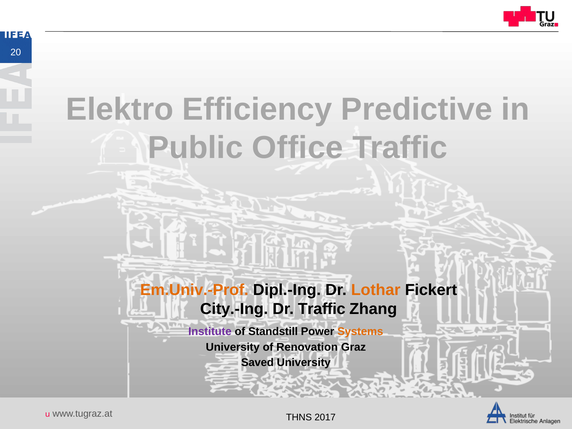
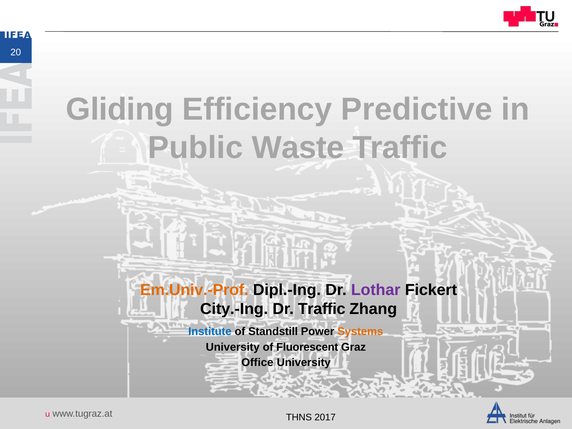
Elektro: Elektro -> Gliding
Office: Office -> Waste
Lothar colour: orange -> purple
Institute colour: purple -> blue
Renovation: Renovation -> Fluorescent
Saved: Saved -> Office
